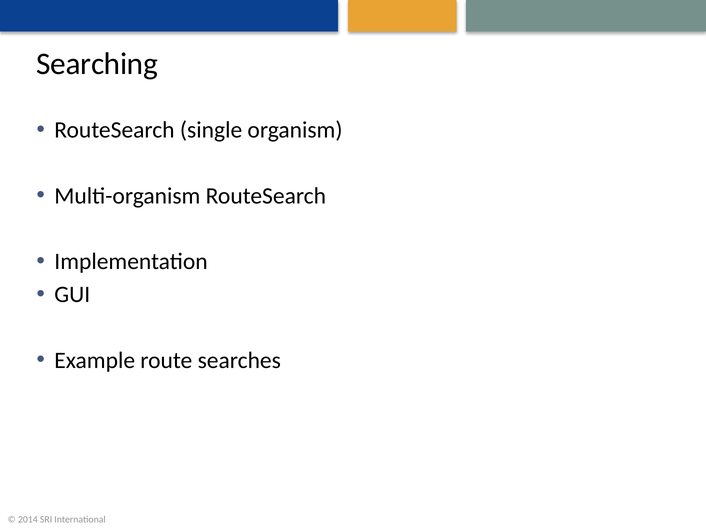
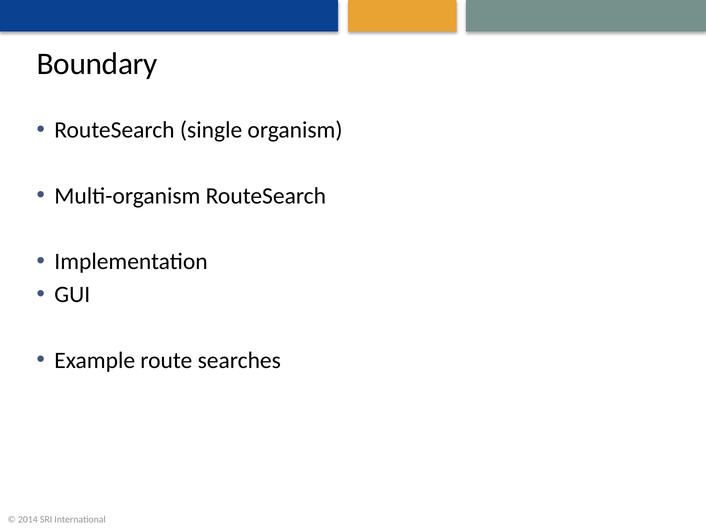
Searching: Searching -> Boundary
